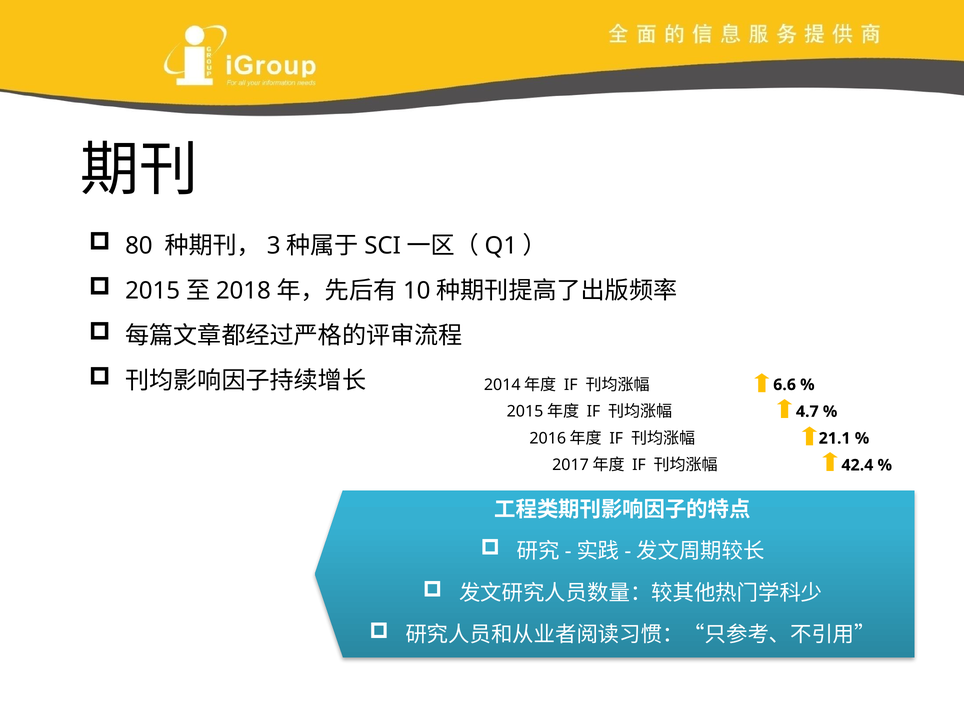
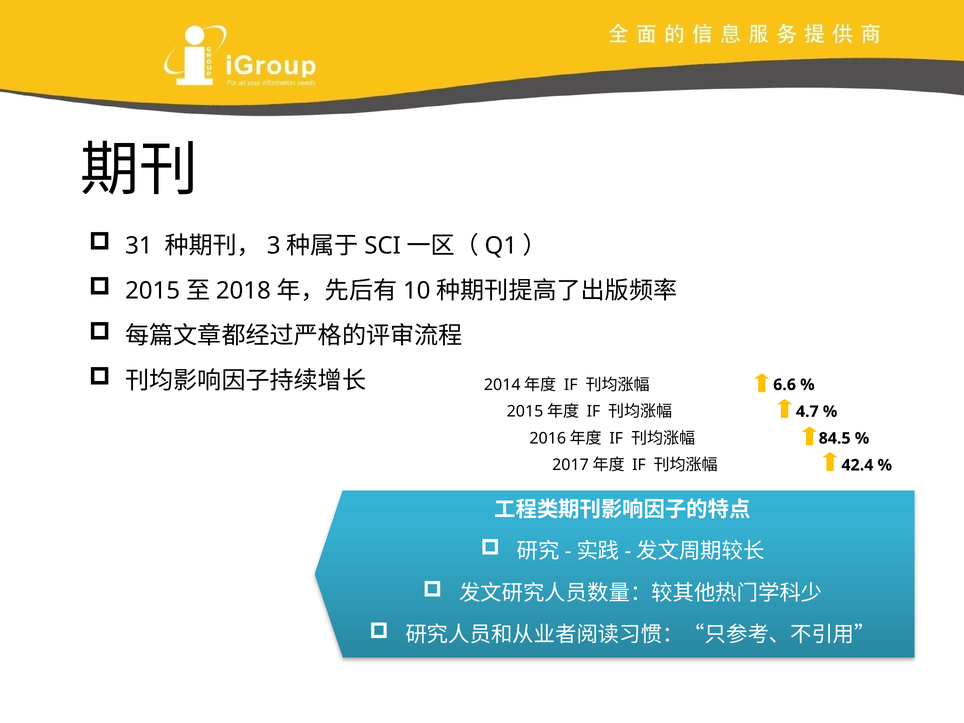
80: 80 -> 31
21.1: 21.1 -> 84.5
